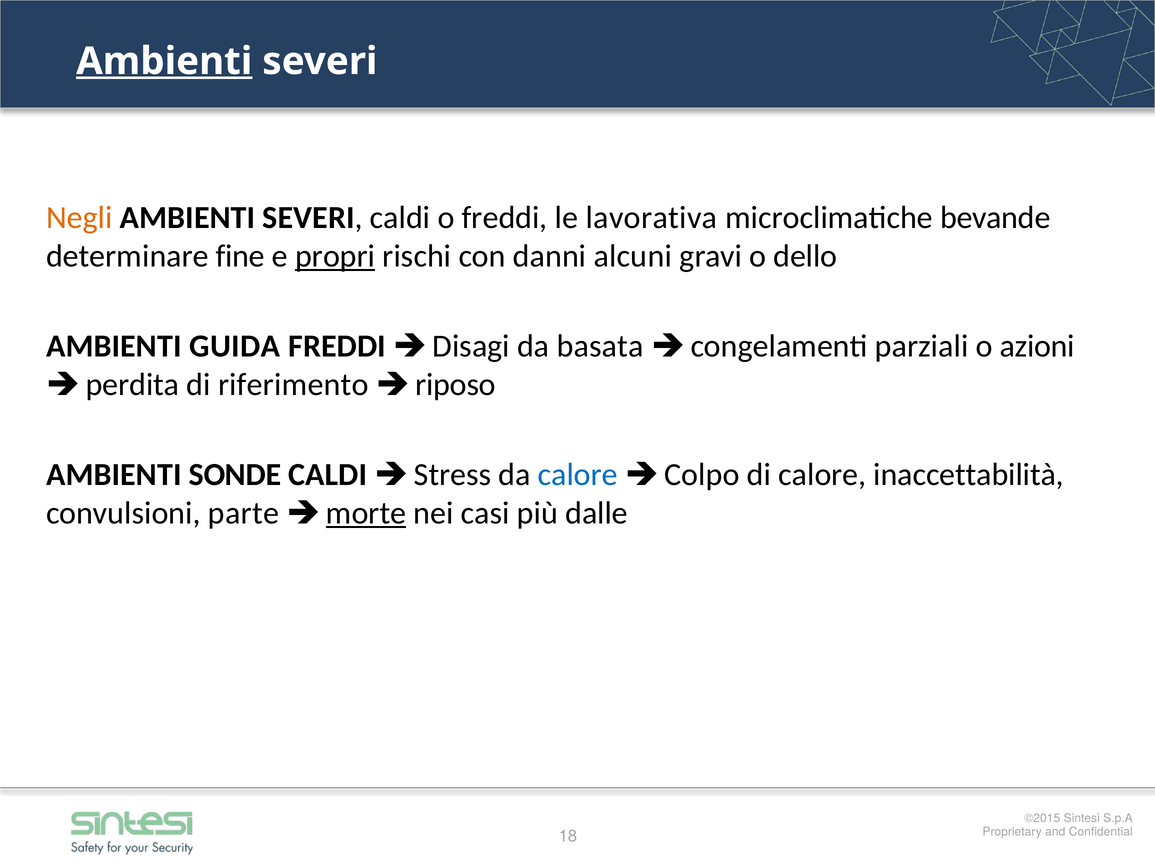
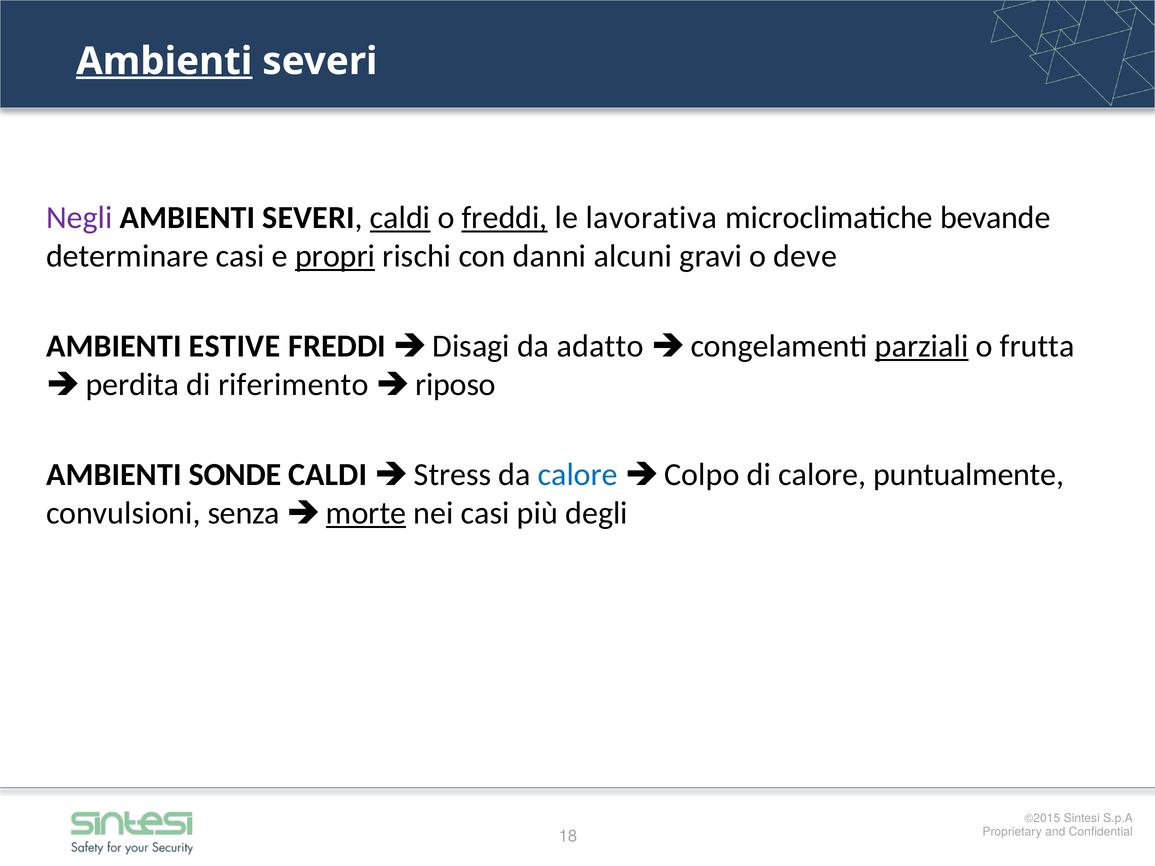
Negli colour: orange -> purple
caldi at (400, 218) underline: none -> present
freddi at (505, 218) underline: none -> present
determinare fine: fine -> casi
dello: dello -> deve
GUIDA: GUIDA -> ESTIVE
basata: basata -> adatto
parziali underline: none -> present
azioni: azioni -> frutta
inaccettabilità: inaccettabilità -> puntualmente
parte: parte -> senza
dalle: dalle -> degli
